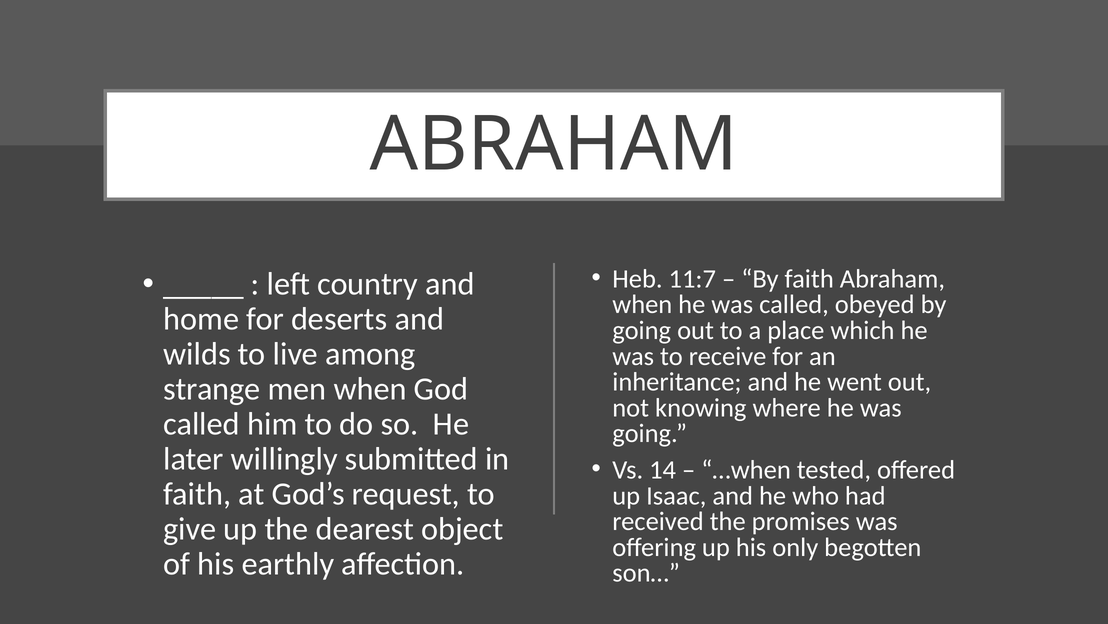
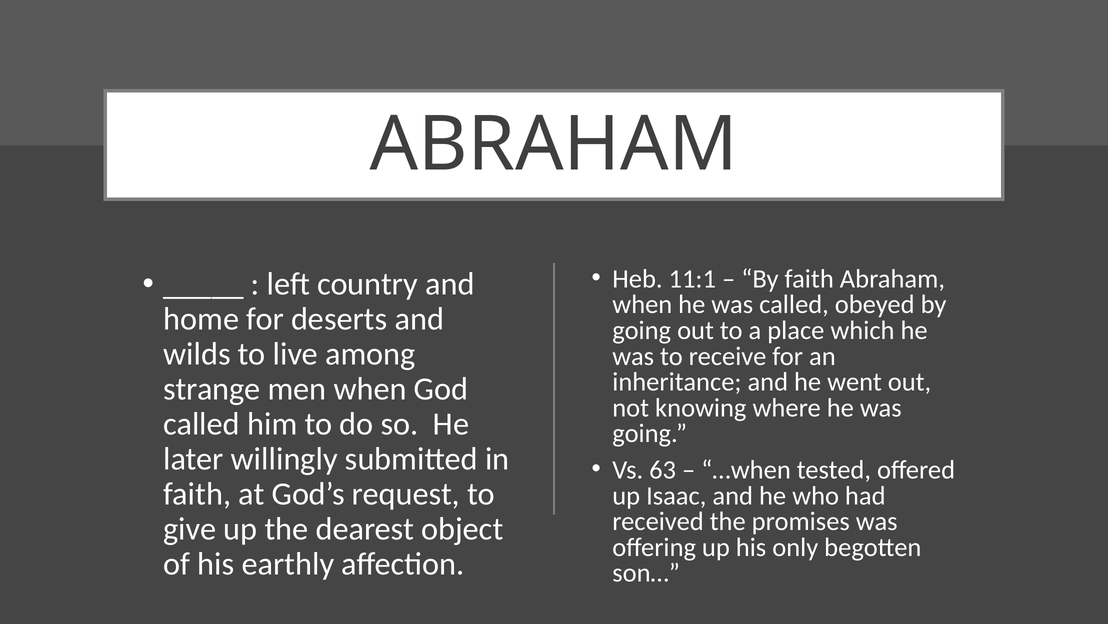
11:7: 11:7 -> 11:1
14: 14 -> 63
